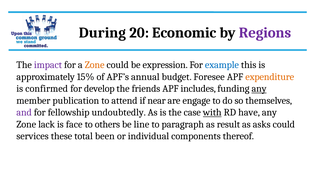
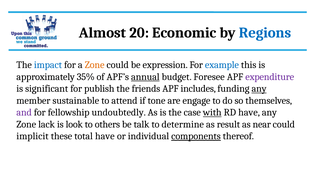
During: During -> Almost
Regions colour: purple -> blue
impact colour: purple -> blue
15%: 15% -> 35%
annual underline: none -> present
expenditure colour: orange -> purple
confirmed: confirmed -> significant
develop: develop -> publish
publication: publication -> sustainable
near: near -> tone
face: face -> look
line: line -> talk
paragraph: paragraph -> determine
asks: asks -> near
services: services -> implicit
total been: been -> have
components underline: none -> present
